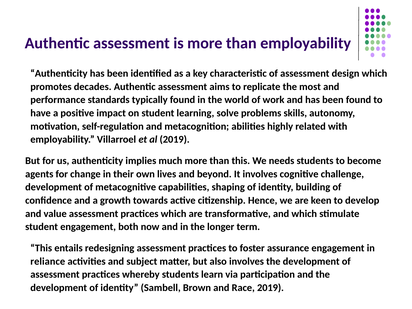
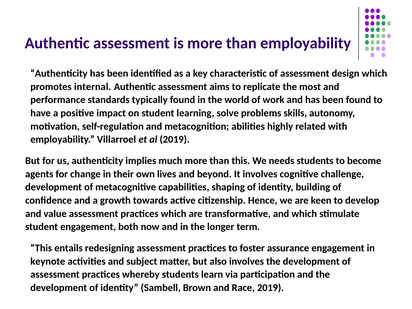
decades: decades -> internal
reliance: reliance -> keynote
